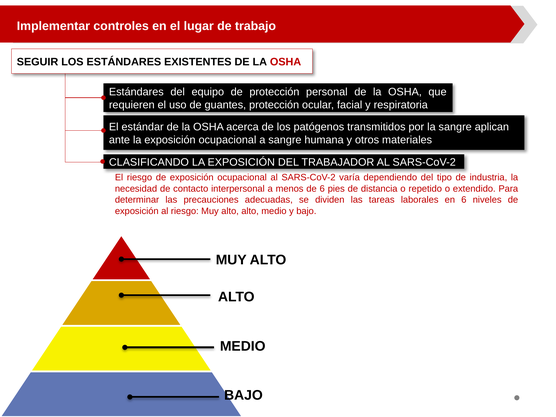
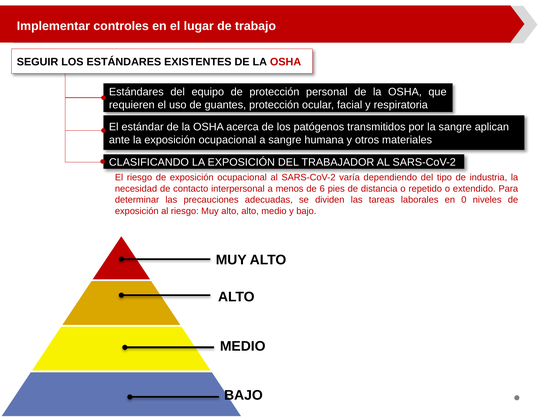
en 6: 6 -> 0
